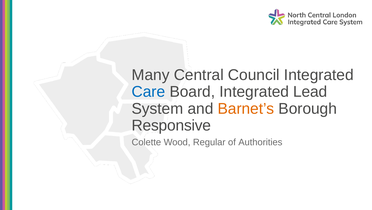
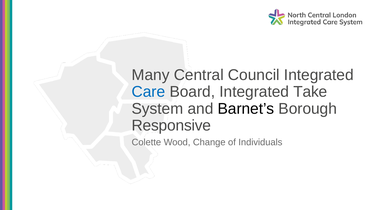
Lead: Lead -> Take
Barnet’s colour: orange -> black
Regular: Regular -> Change
Authorities: Authorities -> Individuals
